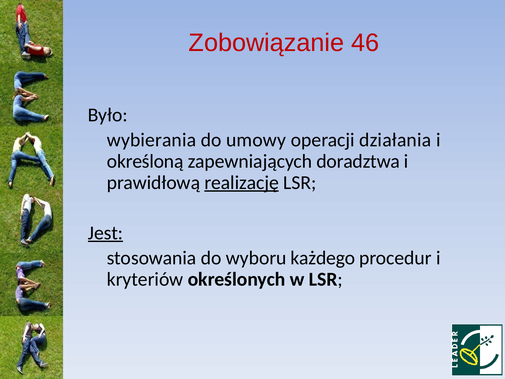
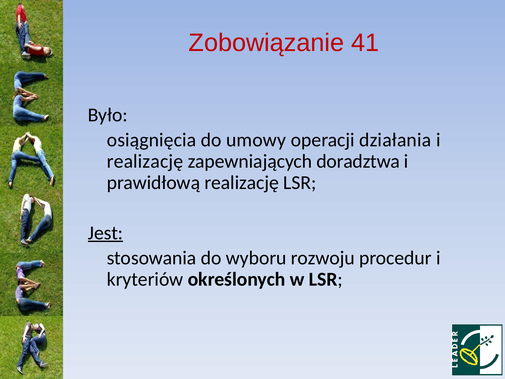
46: 46 -> 41
wybierania: wybierania -> osiągnięcia
określoną at (145, 161): określoną -> realizację
realizację at (242, 182) underline: present -> none
każdego: każdego -> rozwoju
